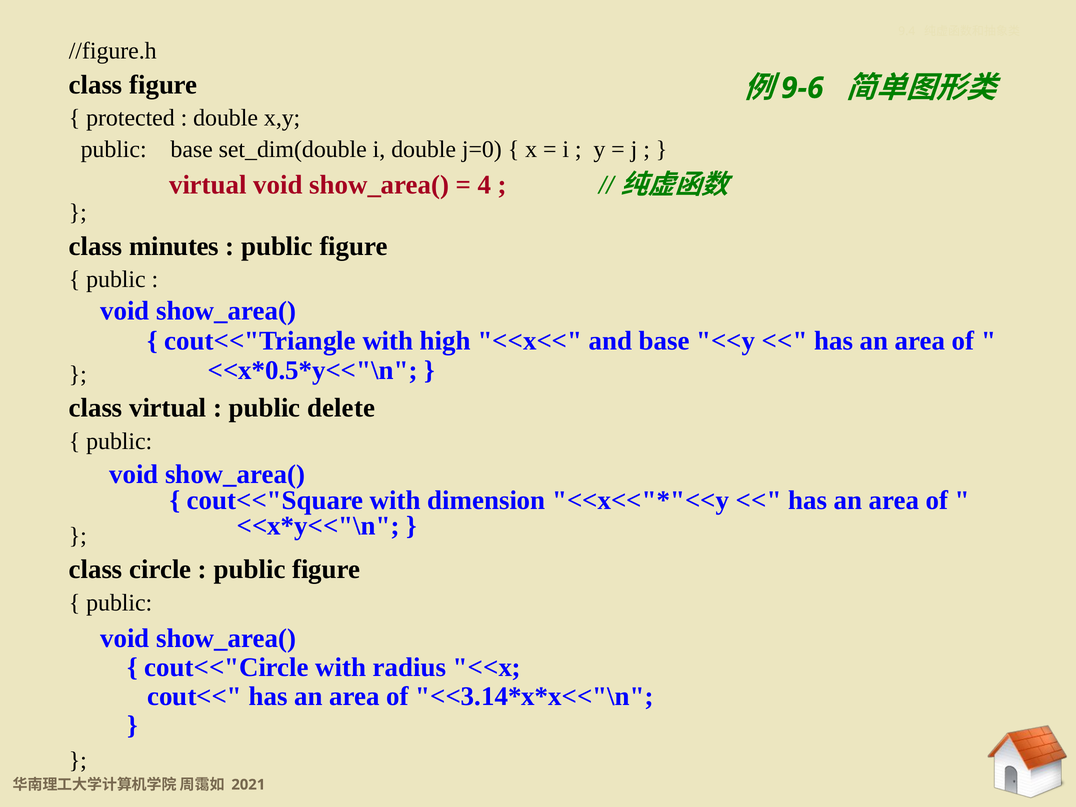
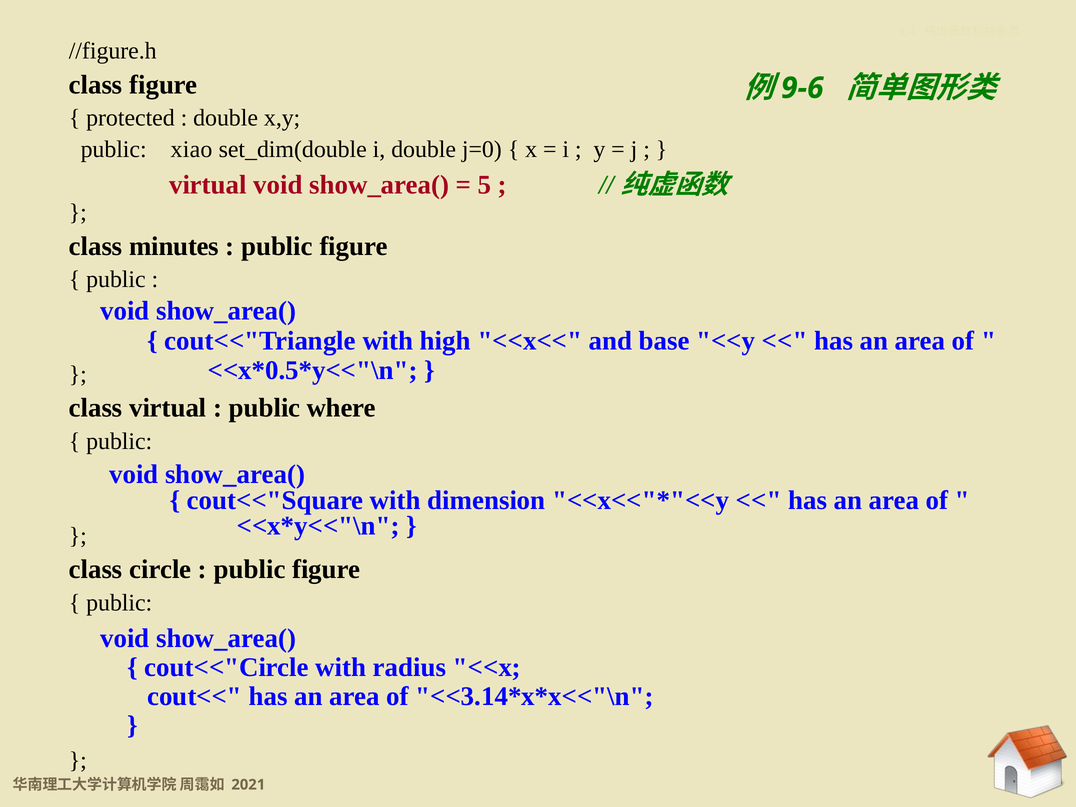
public base: base -> xiao
4: 4 -> 5
delete: delete -> where
